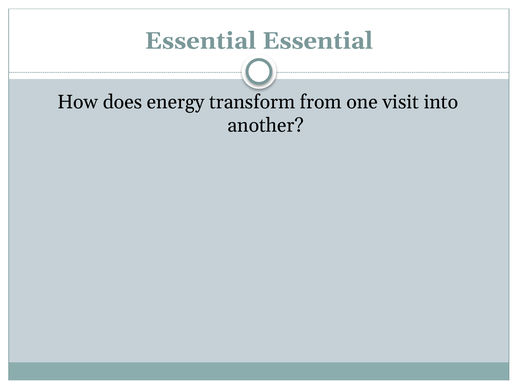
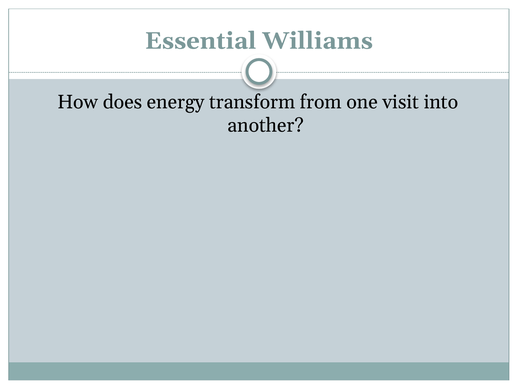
Essential Essential: Essential -> Williams
